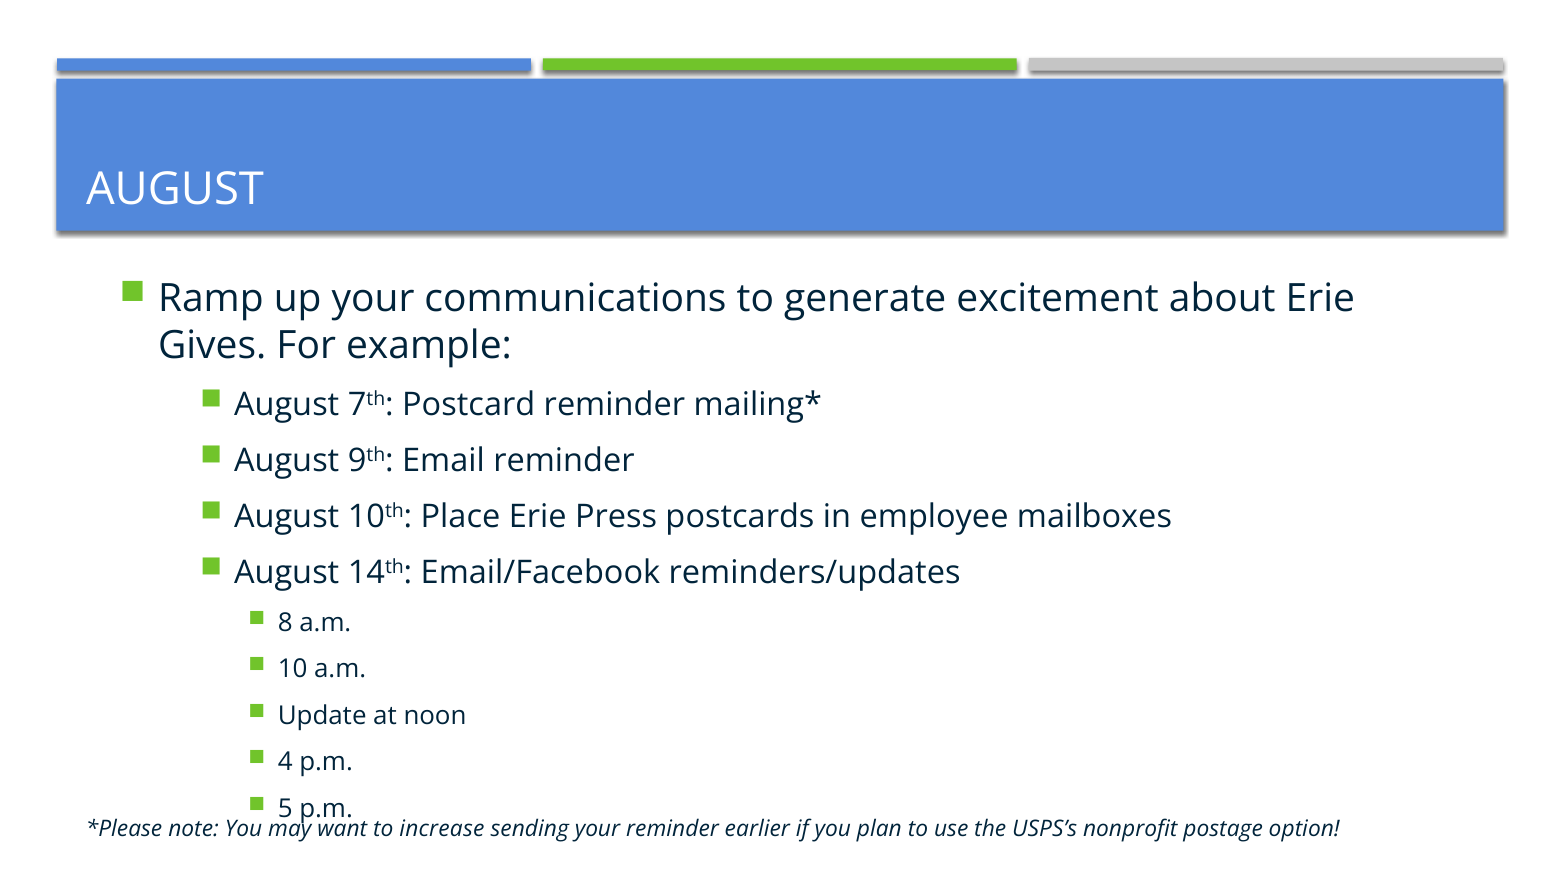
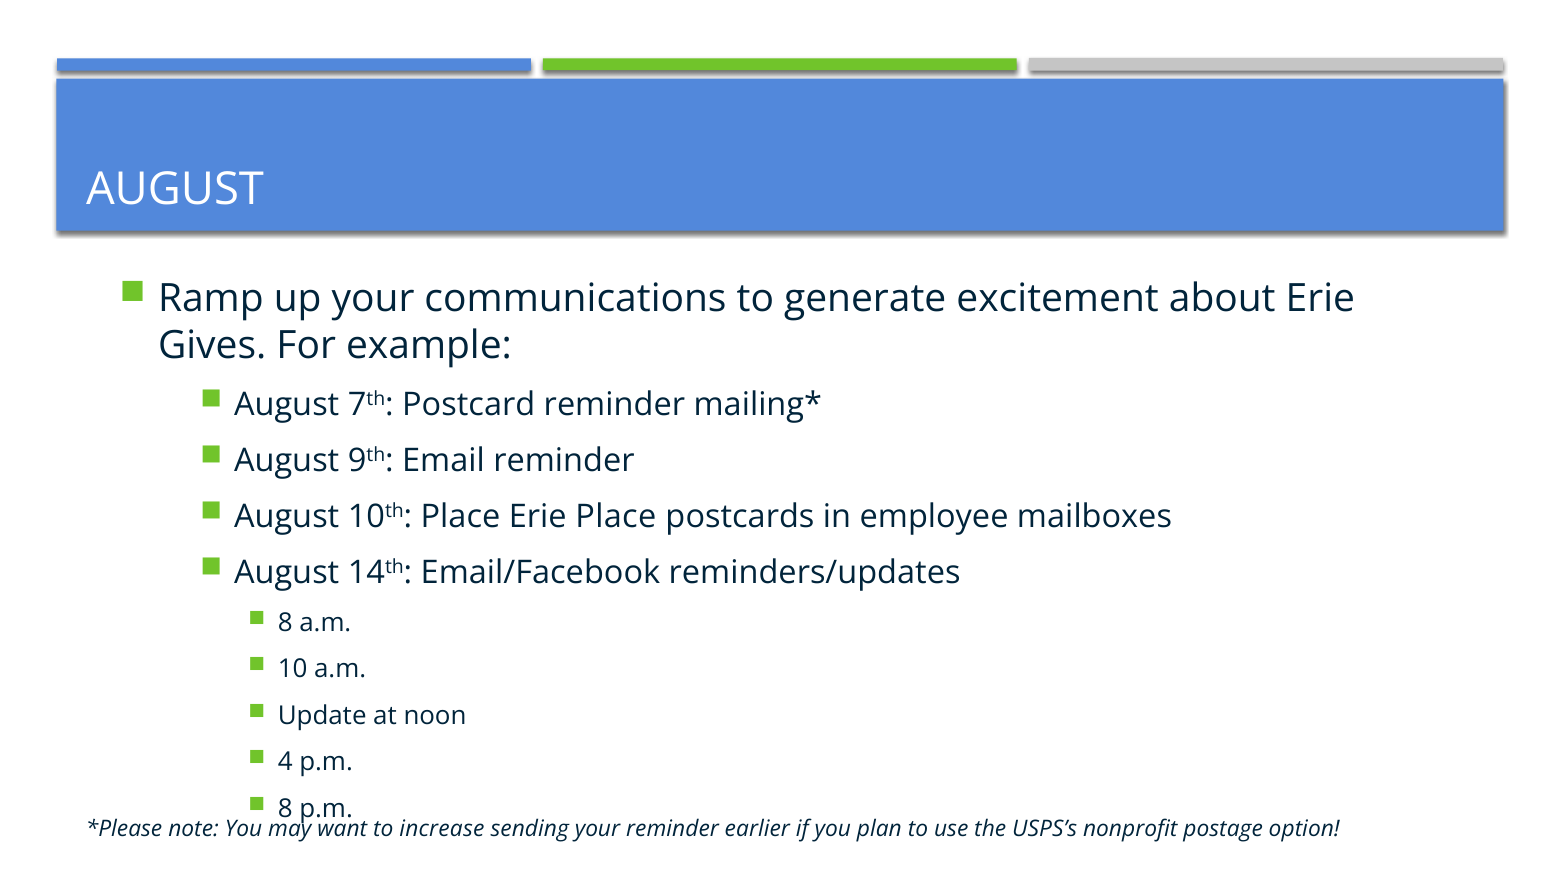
Erie Press: Press -> Place
5 at (285, 809): 5 -> 8
